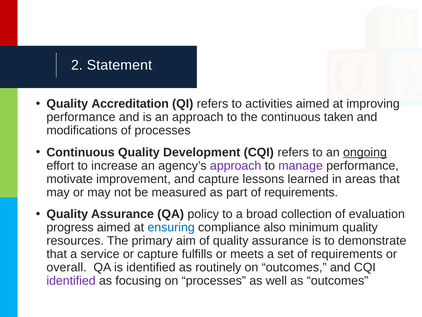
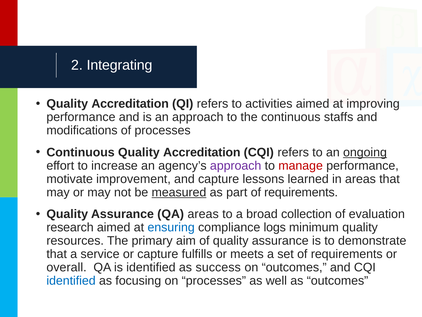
Statement: Statement -> Integrating
taken: taken -> staffs
Continuous Quality Development: Development -> Accreditation
manage colour: purple -> red
measured underline: none -> present
QA policy: policy -> areas
progress: progress -> research
also: also -> logs
routinely: routinely -> success
identified at (71, 280) colour: purple -> blue
